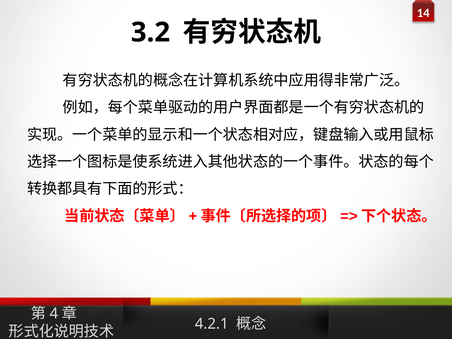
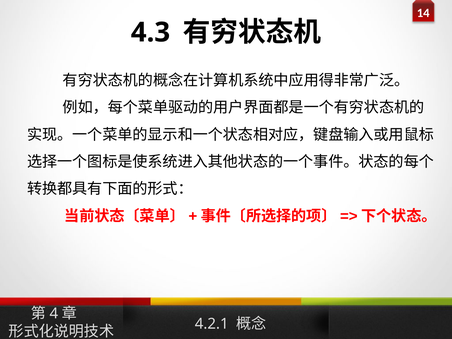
3.2: 3.2 -> 4.3
